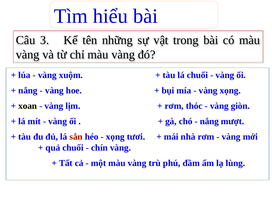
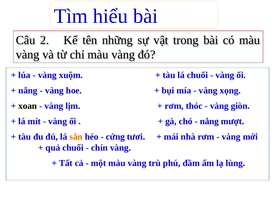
3: 3 -> 2
sắn colour: red -> orange
xọng at (115, 137): xọng -> cứng
